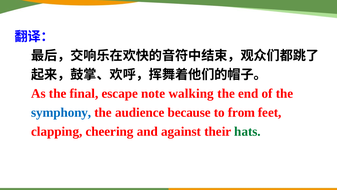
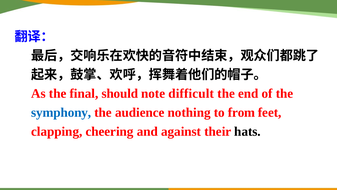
escape: escape -> should
walking: walking -> difficult
because: because -> nothing
hats colour: green -> black
